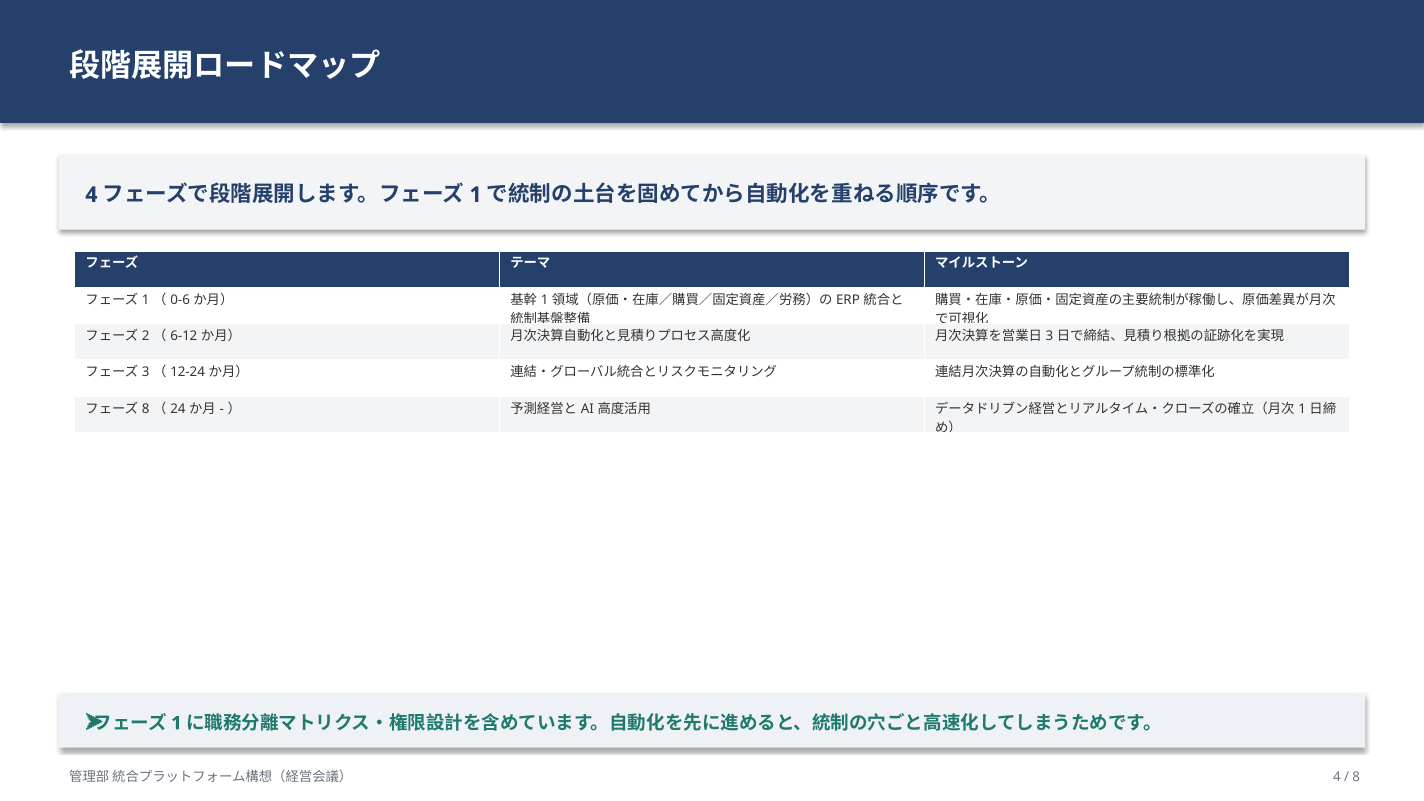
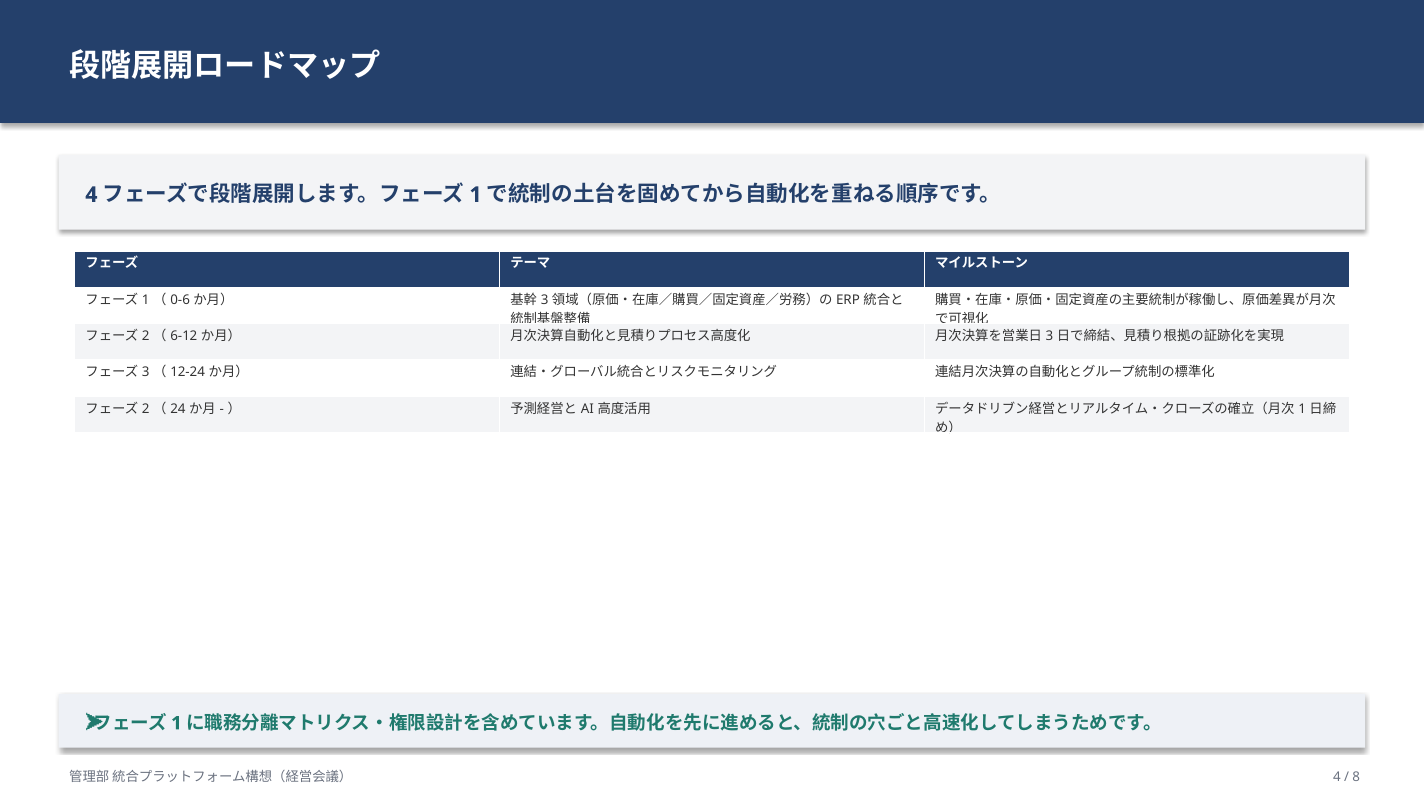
1 at (545, 300): 1 -> 3
8 at (146, 409): 8 -> 2
